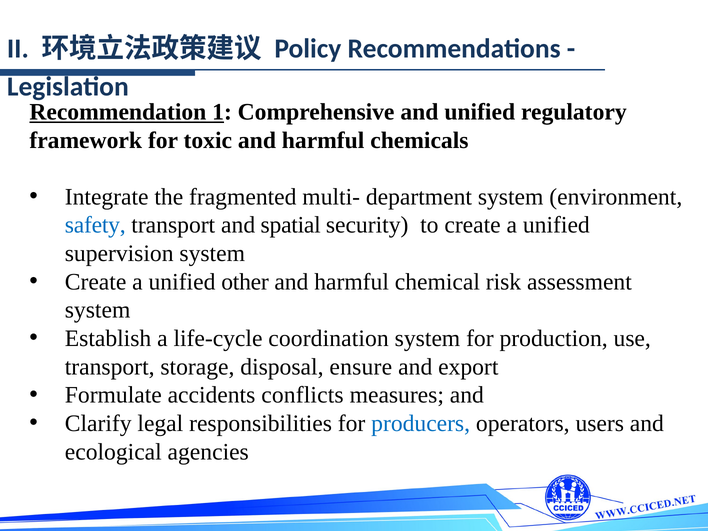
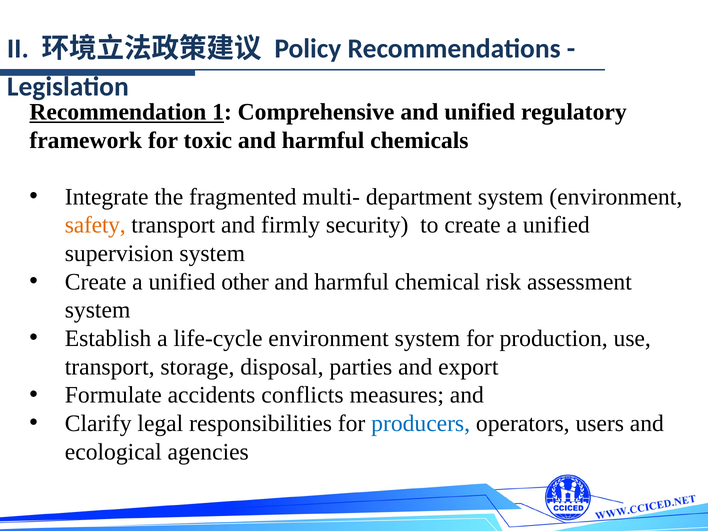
safety colour: blue -> orange
spatial: spatial -> firmly
life-cycle coordination: coordination -> environment
ensure: ensure -> parties
